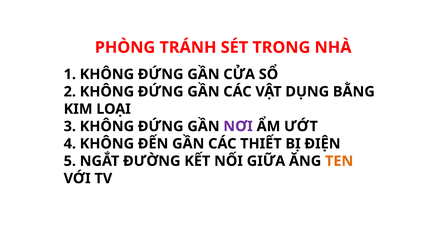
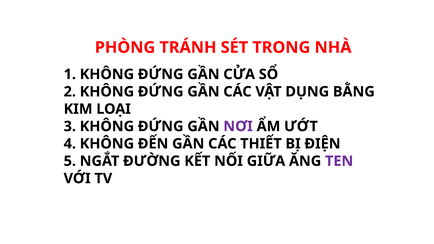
TEN colour: orange -> purple
